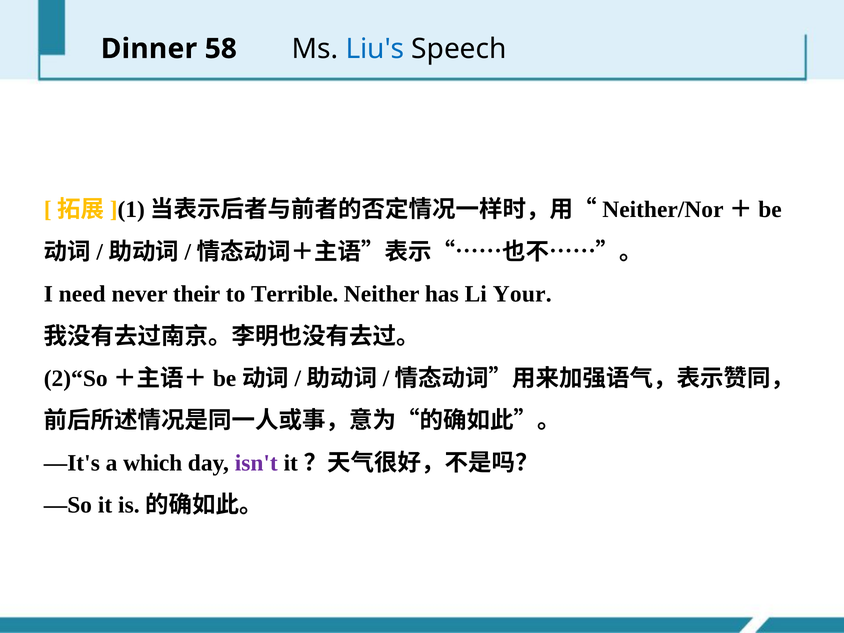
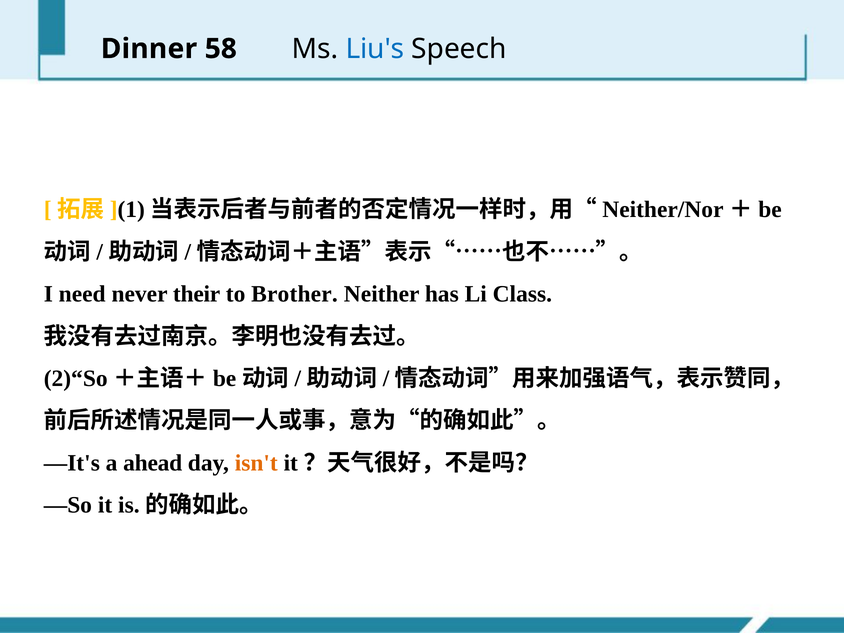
Terrible: Terrible -> Brother
Your: Your -> Class
which: which -> ahead
isn't colour: purple -> orange
